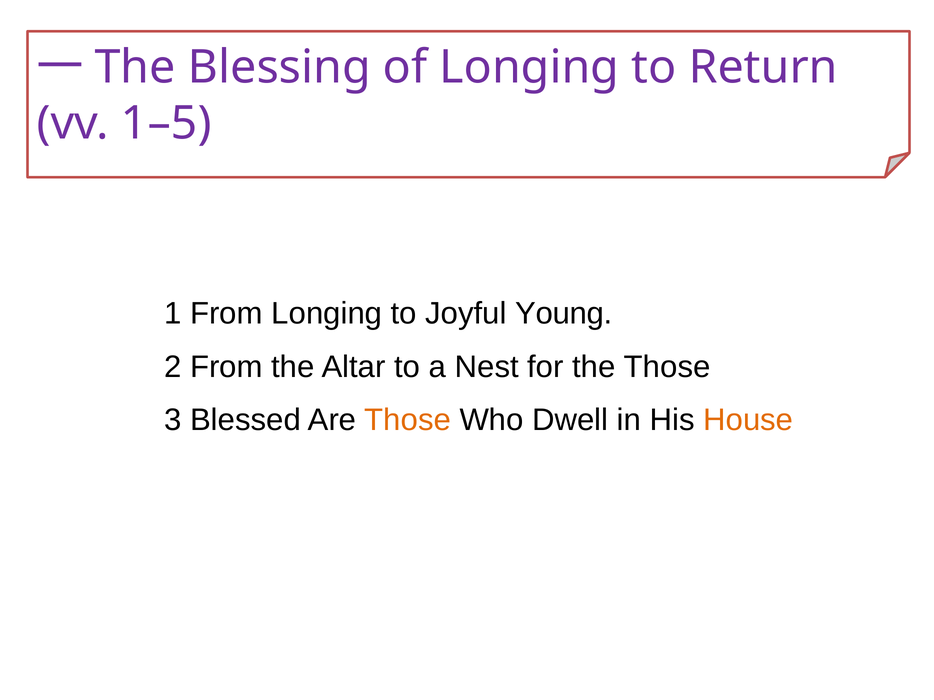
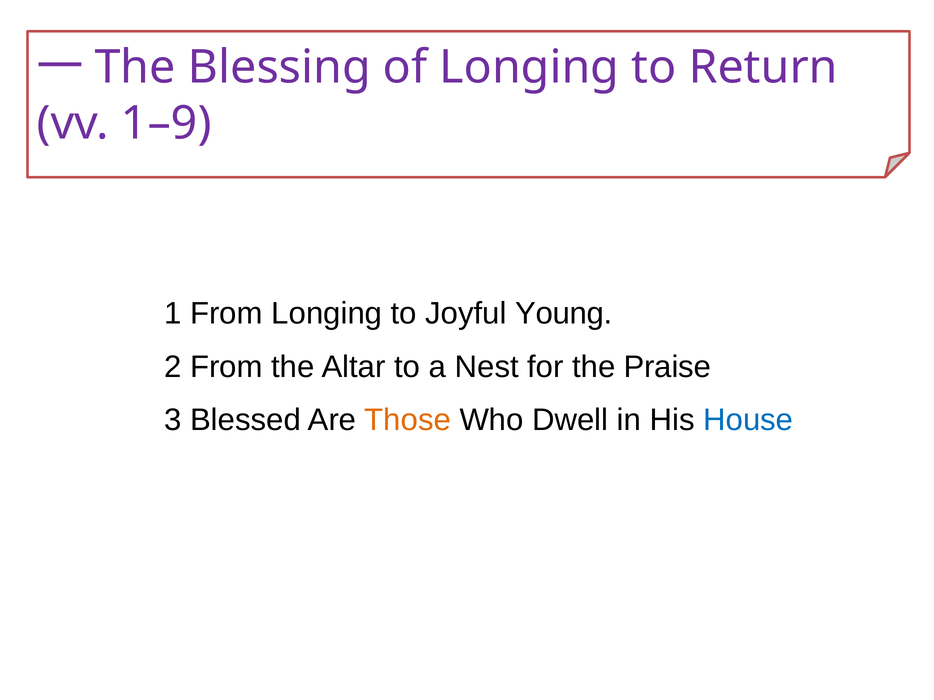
1–5: 1–5 -> 1–9
the Those: Those -> Praise
House colour: orange -> blue
